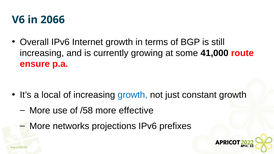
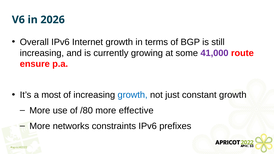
2066: 2066 -> 2026
41,000 colour: black -> purple
local: local -> most
/58: /58 -> /80
projections: projections -> constraints
